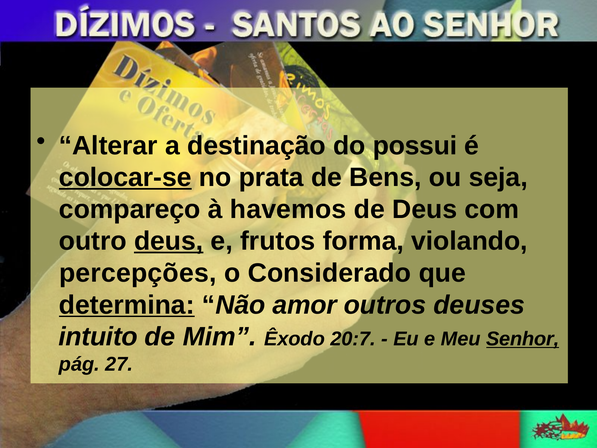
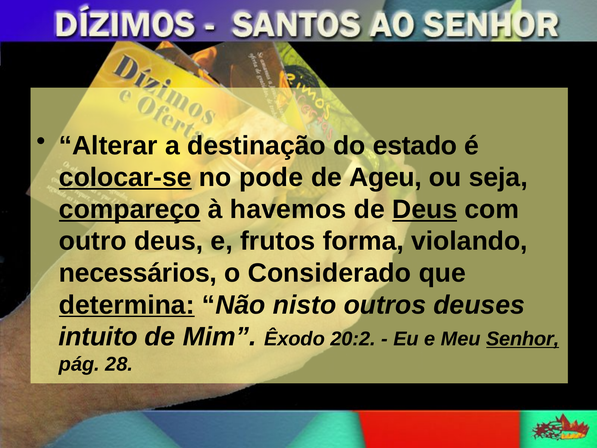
possui: possui -> estado
prata: prata -> pode
Bens: Bens -> Ageu
compareço underline: none -> present
Deus at (425, 209) underline: none -> present
deus at (169, 241) underline: present -> none
percepções: percepções -> necessários
amor: amor -> nisto
20:7: 20:7 -> 20:2
27: 27 -> 28
